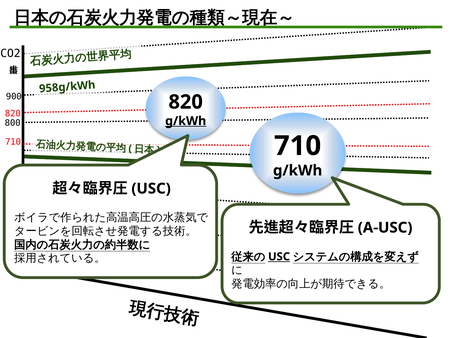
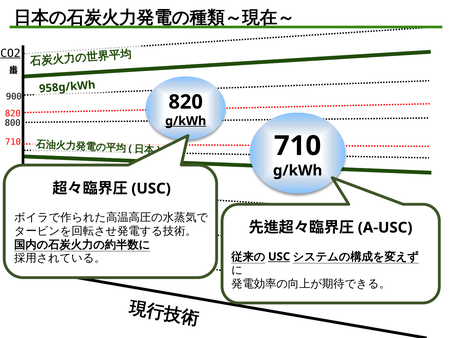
CO2 underline: none -> present
